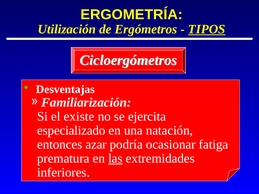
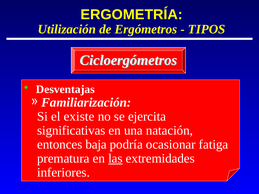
TIPOS underline: present -> none
especializado: especializado -> significativas
azar: azar -> baja
